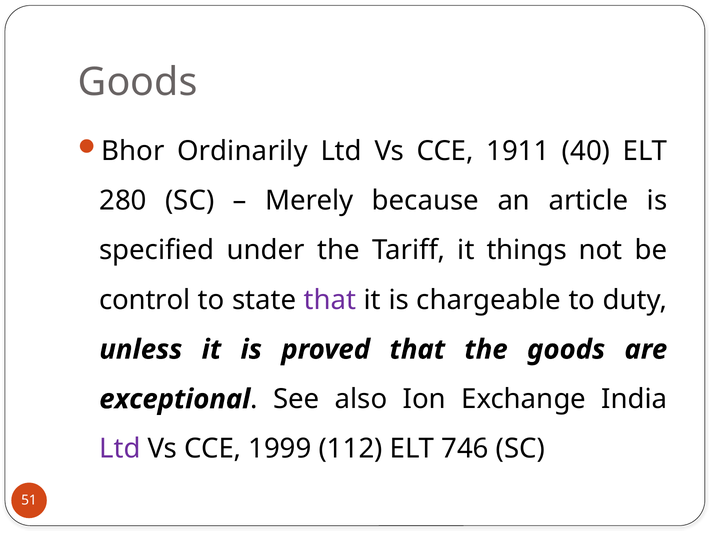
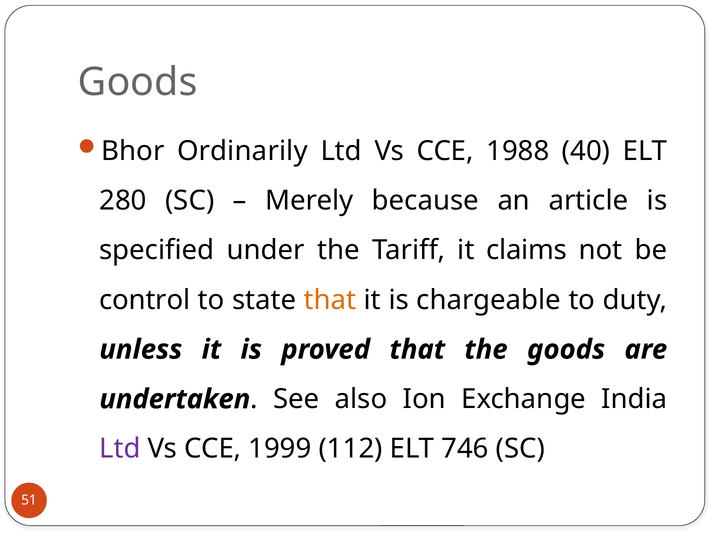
1911: 1911 -> 1988
things: things -> claims
that at (330, 300) colour: purple -> orange
exceptional: exceptional -> undertaken
